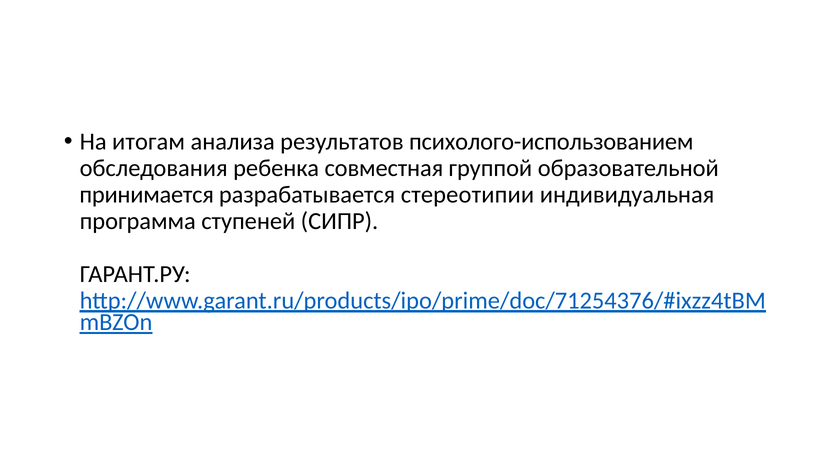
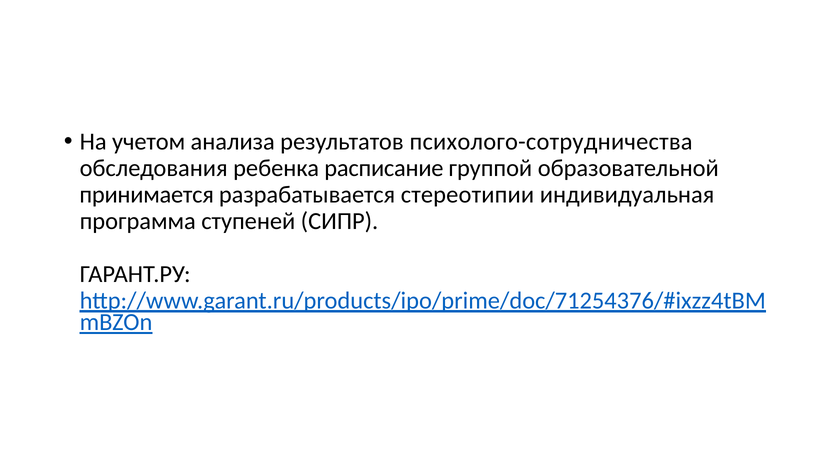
итогам: итогам -> учетом
психолого-использованием: психолого-использованием -> психолого-сотрудничества
совместная: совместная -> расписание
